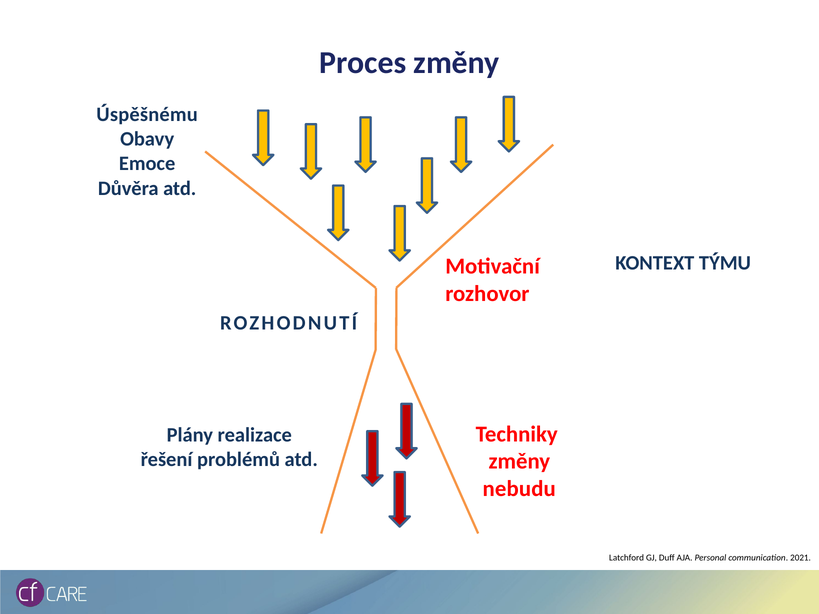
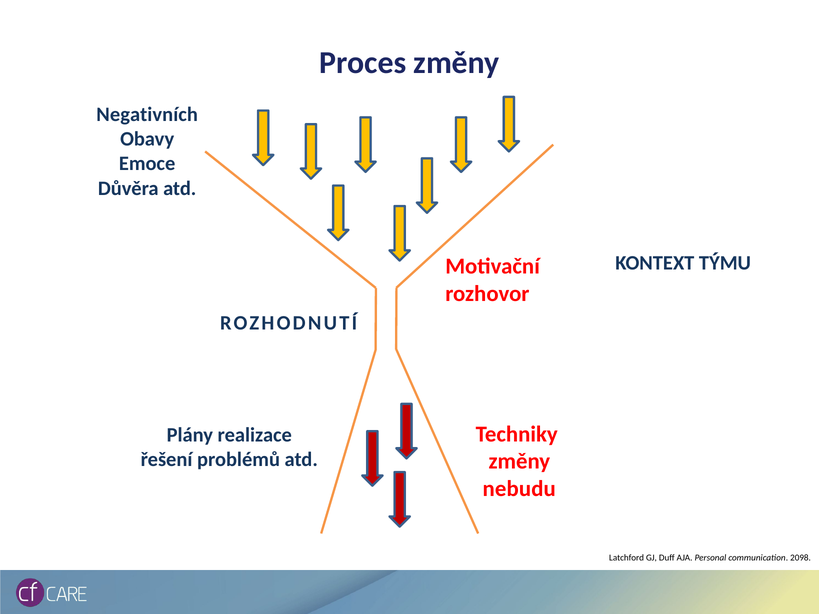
Úspěšnému: Úspěšnému -> Negativních
2021: 2021 -> 2098
